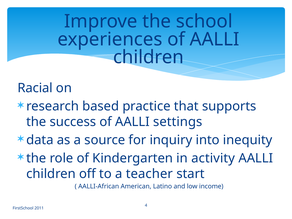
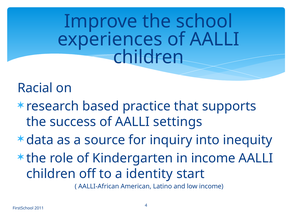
in activity: activity -> income
teacher: teacher -> identity
